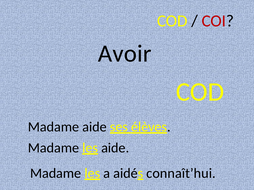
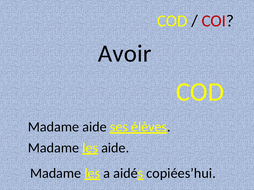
connaît’hui: connaît’hui -> copiées’hui
